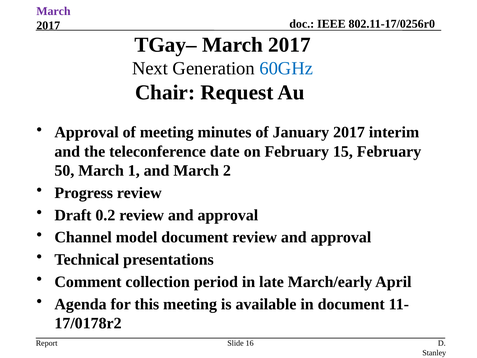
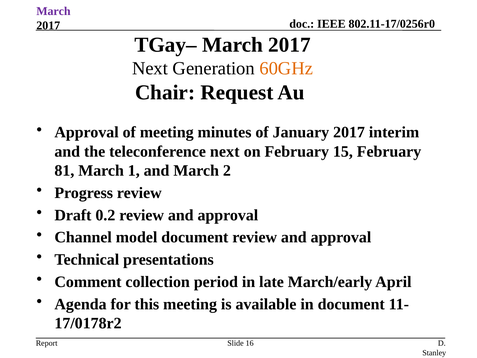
60GHz colour: blue -> orange
teleconference date: date -> next
50: 50 -> 81
